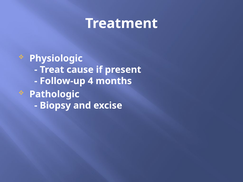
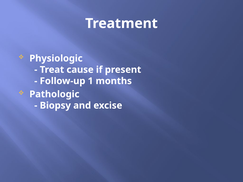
4: 4 -> 1
